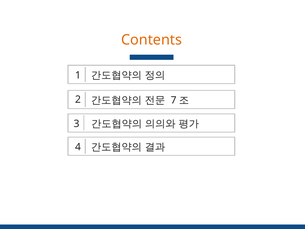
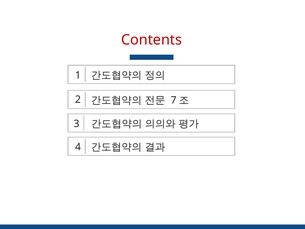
Contents colour: orange -> red
